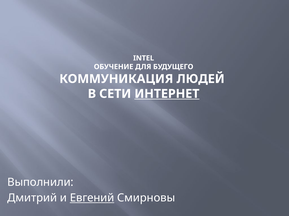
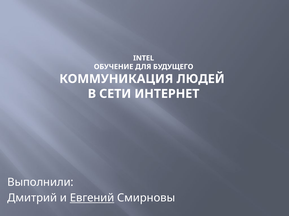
ИНТЕРНЕТ underline: present -> none
